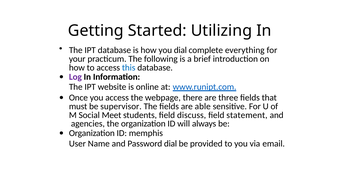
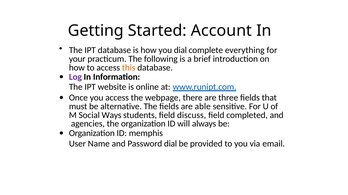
Utilizing: Utilizing -> Account
this colour: blue -> orange
supervisor: supervisor -> alternative
Meet: Meet -> Ways
statement: statement -> completed
